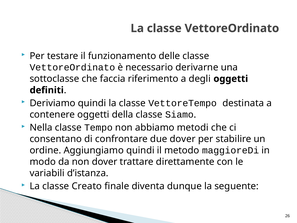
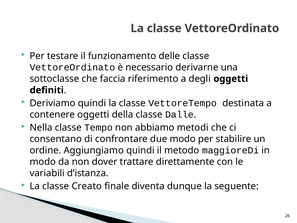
Siamo: Siamo -> Dalle
due dover: dover -> modo
